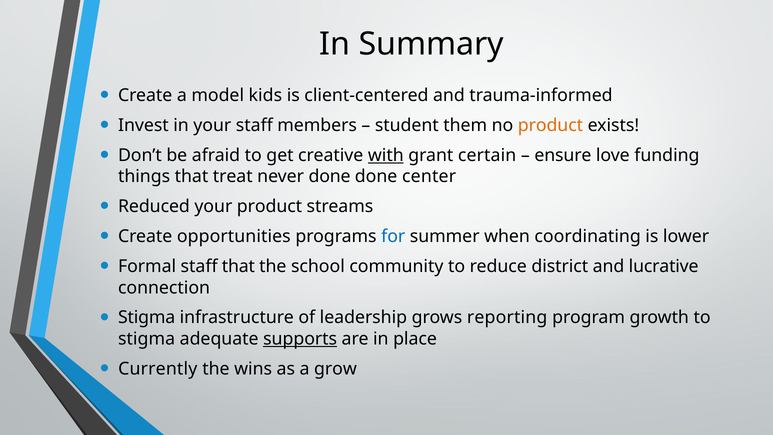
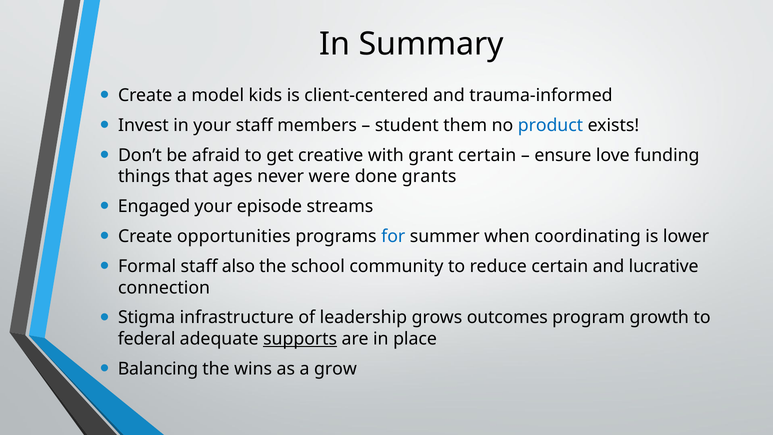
product at (550, 125) colour: orange -> blue
with underline: present -> none
treat: treat -> ages
never done: done -> were
center: center -> grants
Reduced: Reduced -> Engaged
your product: product -> episode
staff that: that -> also
reduce district: district -> certain
reporting: reporting -> outcomes
stigma at (147, 339): stigma -> federal
Currently: Currently -> Balancing
